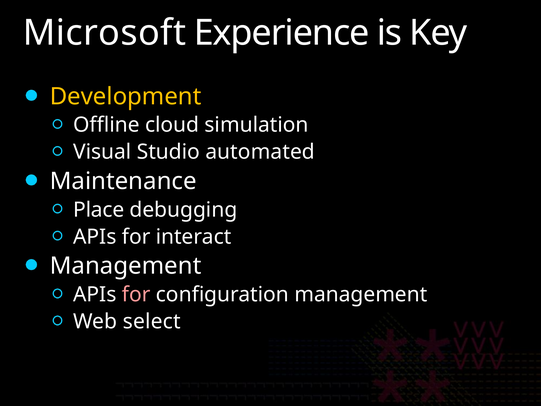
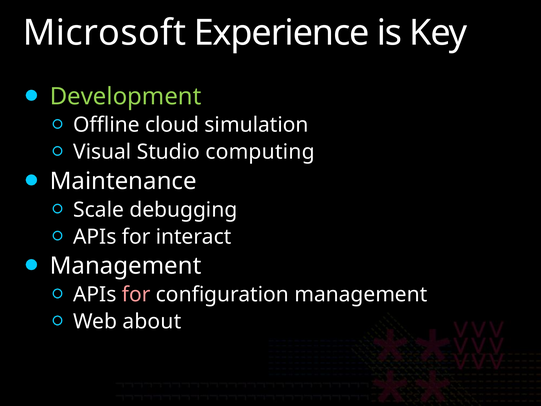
Development colour: yellow -> light green
automated: automated -> computing
Place: Place -> Scale
select: select -> about
